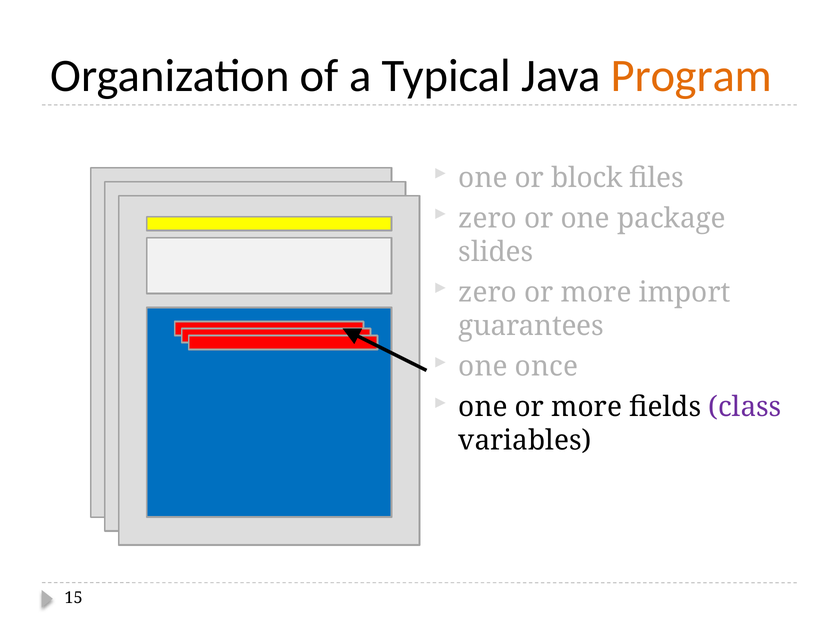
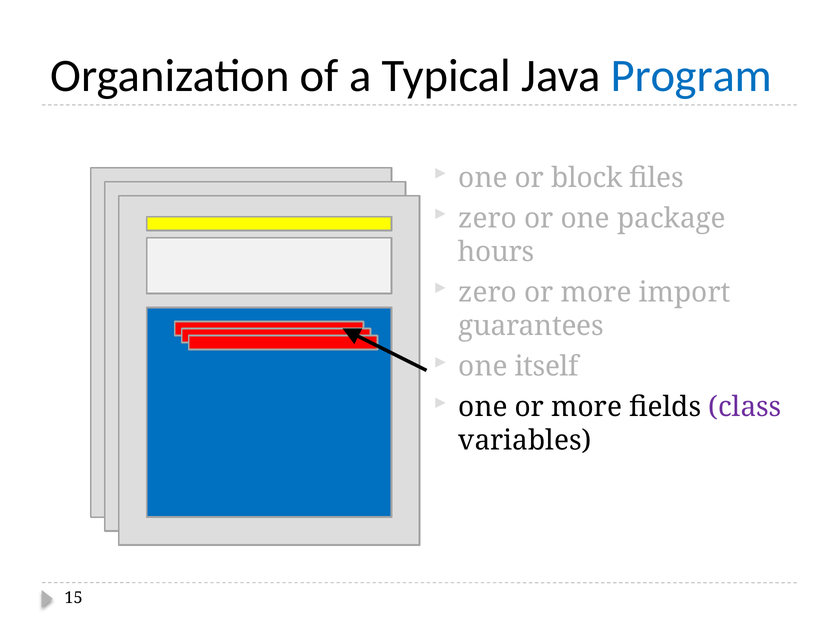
Program colour: orange -> blue
slides: slides -> hours
once: once -> itself
